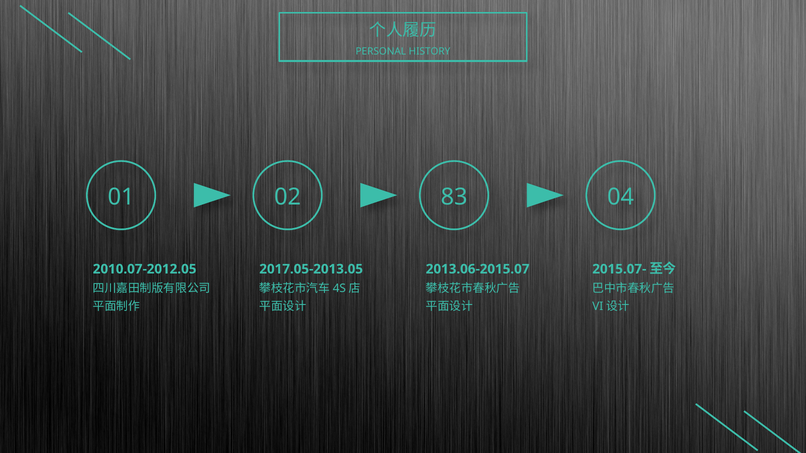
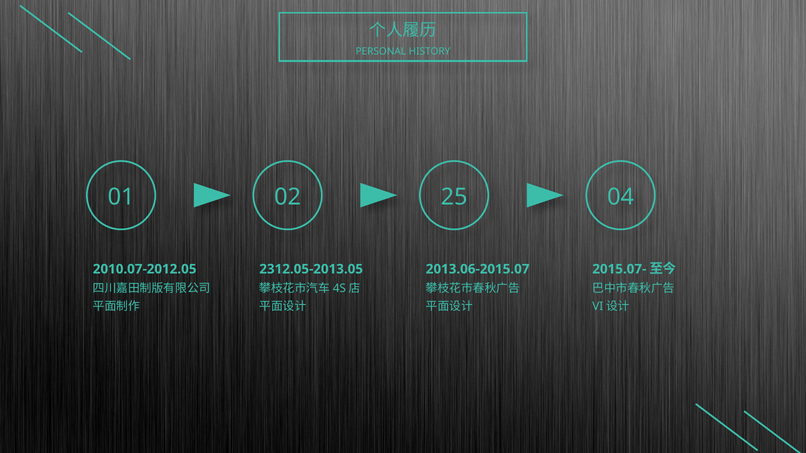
83: 83 -> 25
2017.05-2013.05: 2017.05-2013.05 -> 2312.05-2013.05
